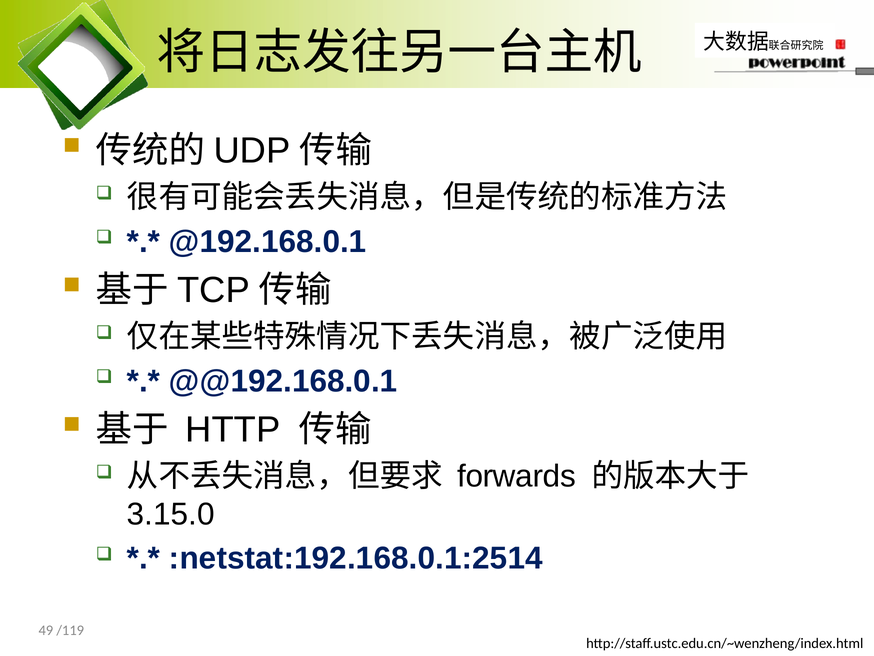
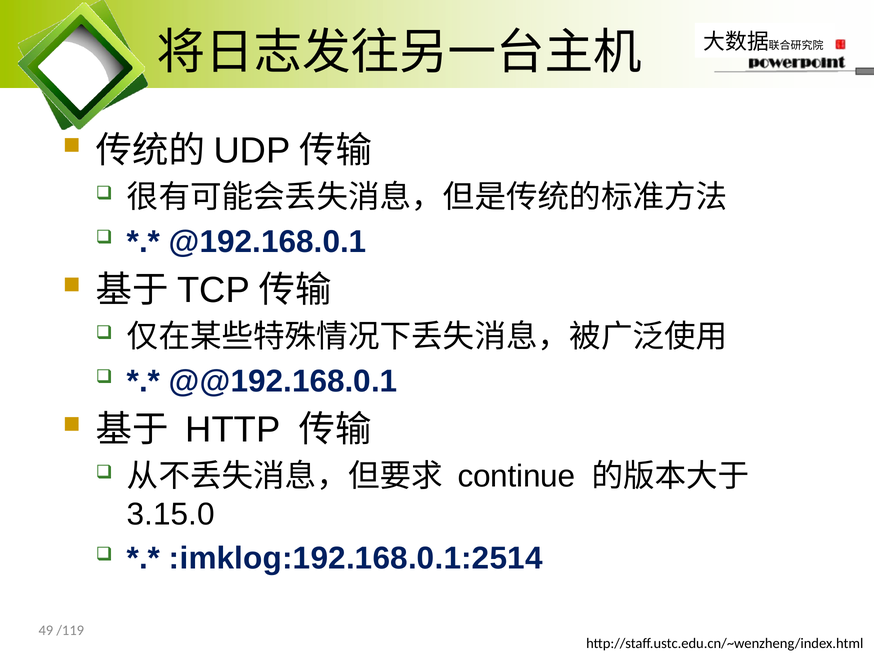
forwards: forwards -> continue
:netstat:192.168.0.1:2514: :netstat:192.168.0.1:2514 -> :imklog:192.168.0.1:2514
